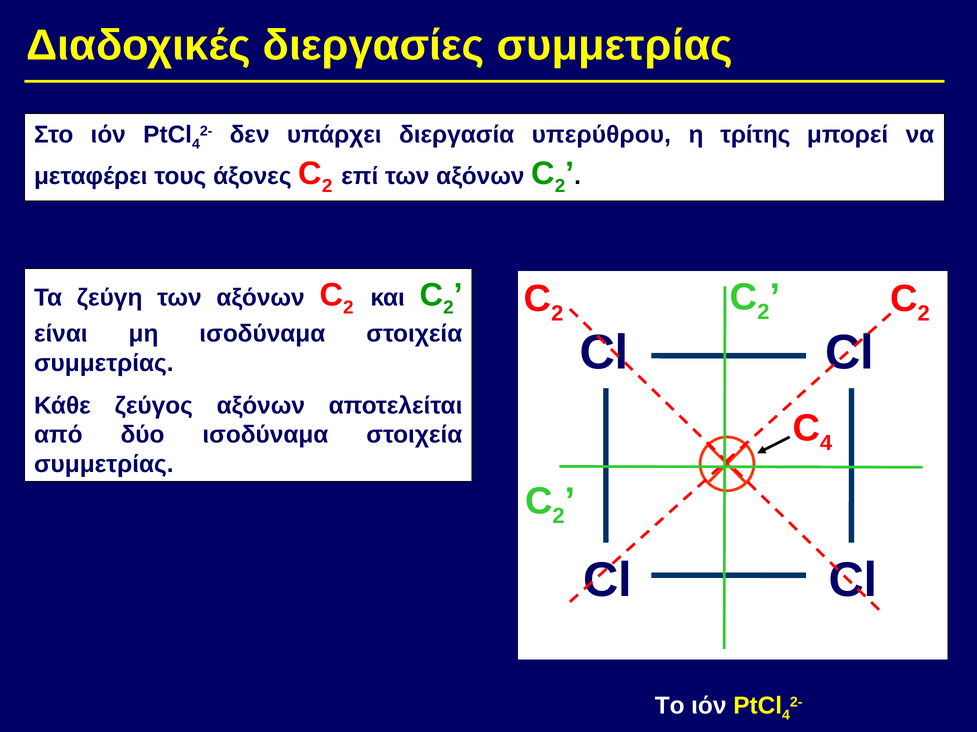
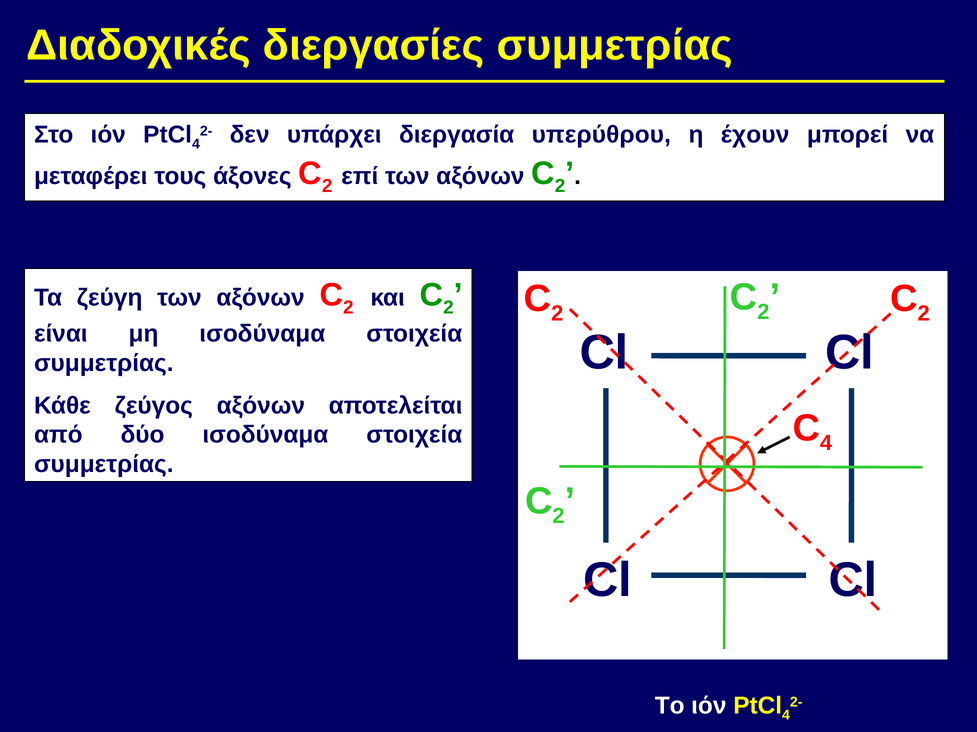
τρίτης: τρίτης -> έχουν
